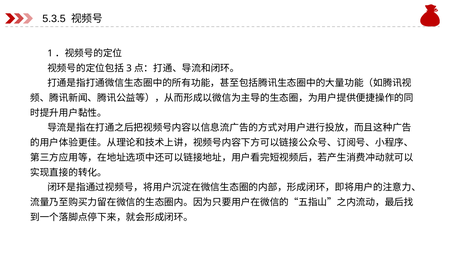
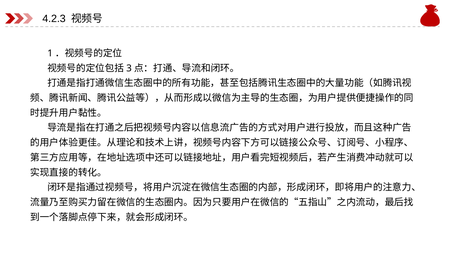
5.3.5: 5.3.5 -> 4.2.3
